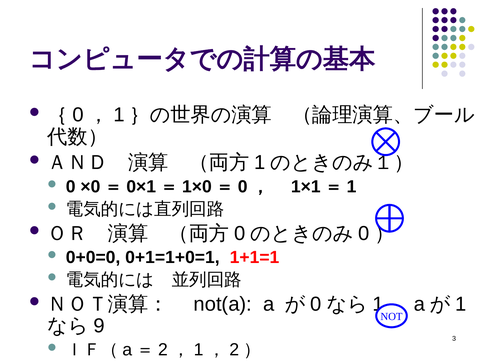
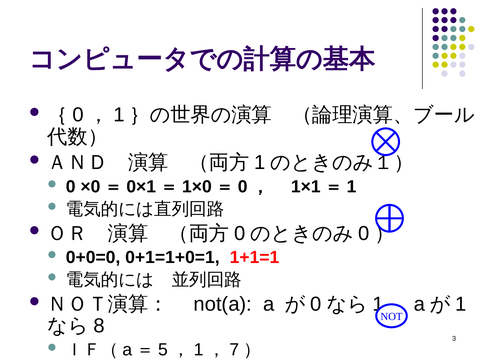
9: 9 -> 8
2 at (163, 350): 2 -> 5
2 at (234, 350): 2 -> 7
